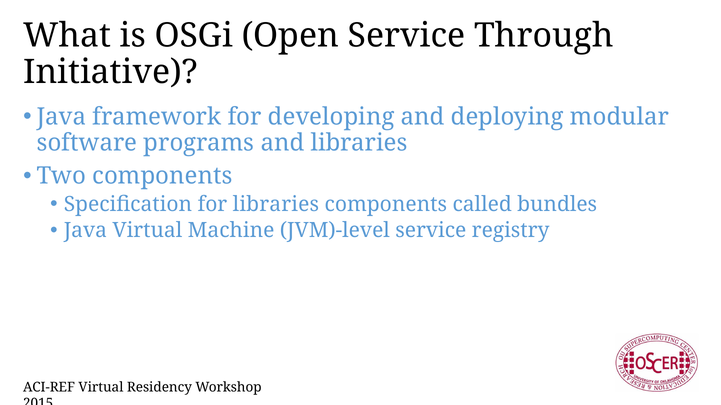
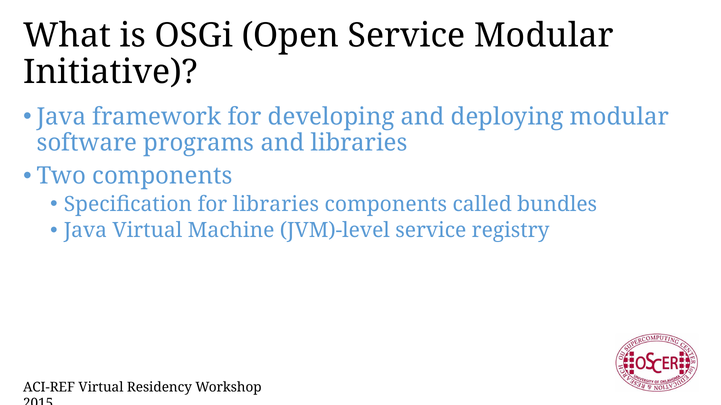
Service Through: Through -> Modular
